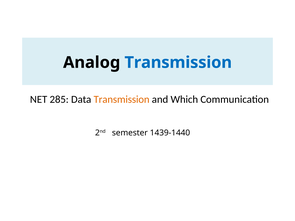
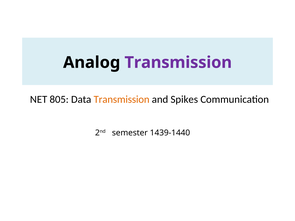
Transmission at (178, 63) colour: blue -> purple
285: 285 -> 805
Which: Which -> Spikes
